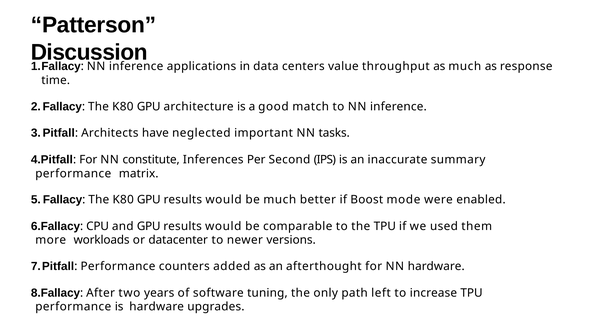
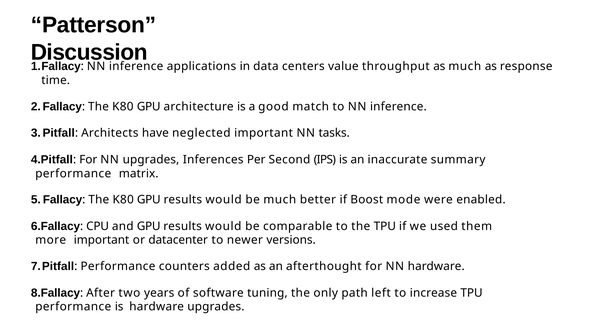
NN constitute: constitute -> upgrades
more workloads: workloads -> important
